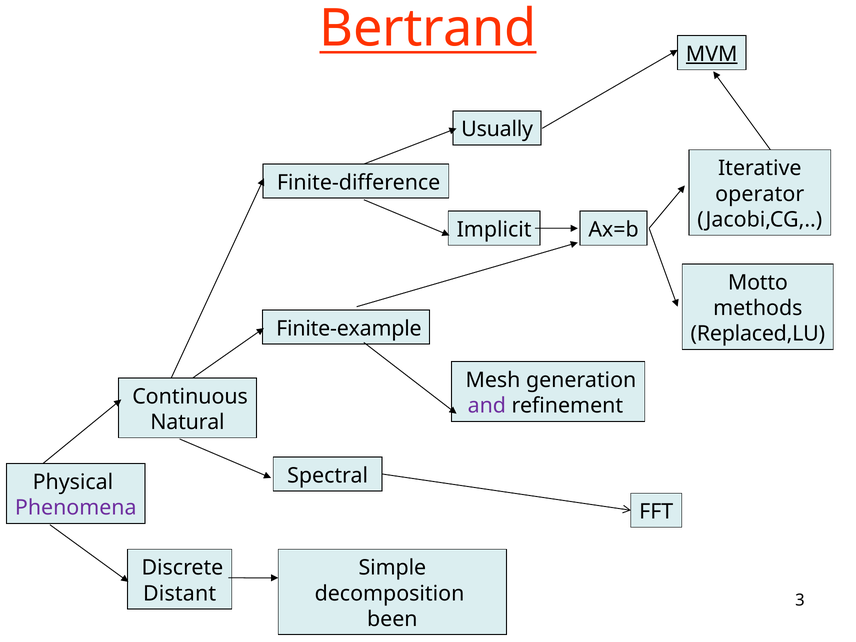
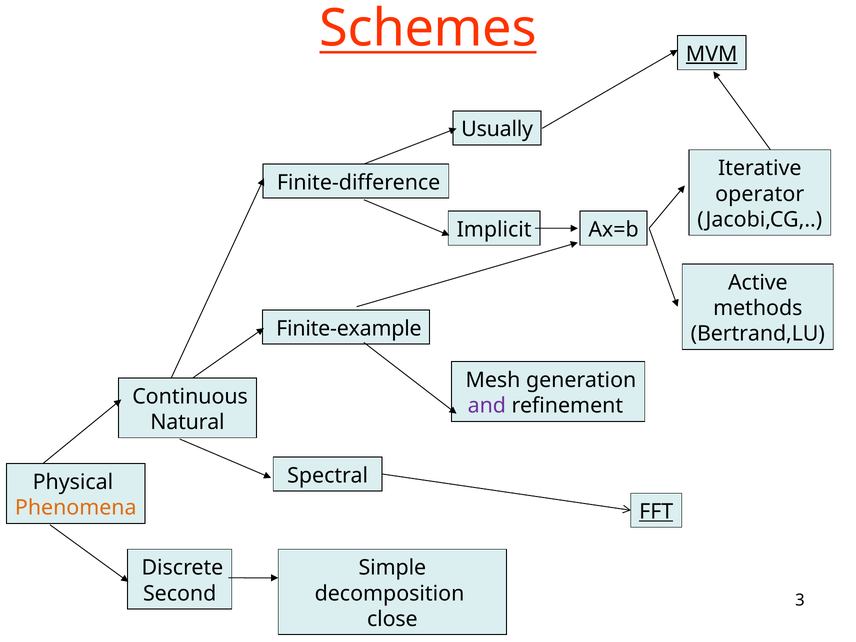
Bertrand: Bertrand -> Schemes
Motto: Motto -> Active
Replaced,LU: Replaced,LU -> Bertrand,LU
Phenomena colour: purple -> orange
FFT underline: none -> present
Distant: Distant -> Second
been: been -> close
